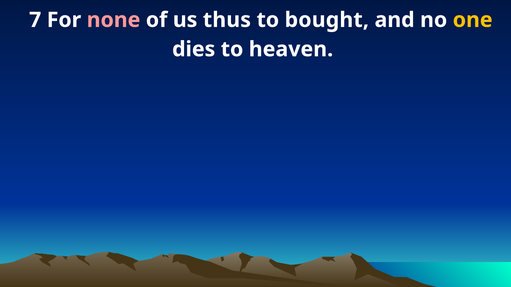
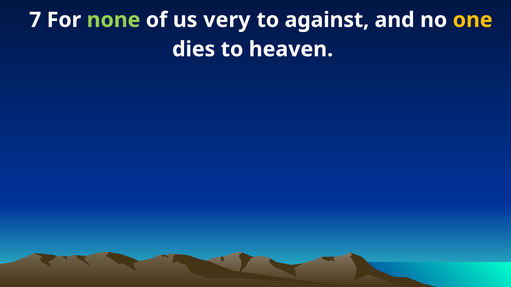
none colour: pink -> light green
thus: thus -> very
bought: bought -> against
